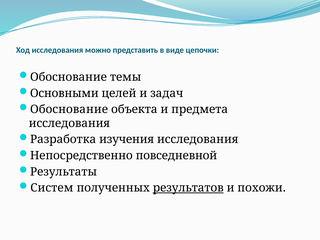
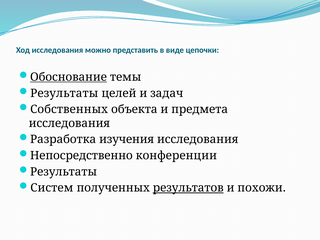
Обоснование at (69, 77) underline: none -> present
Основными at (64, 93): Основными -> Результаты
Обоснование at (69, 109): Обоснование -> Собственных
повседневной: повседневной -> конференции
